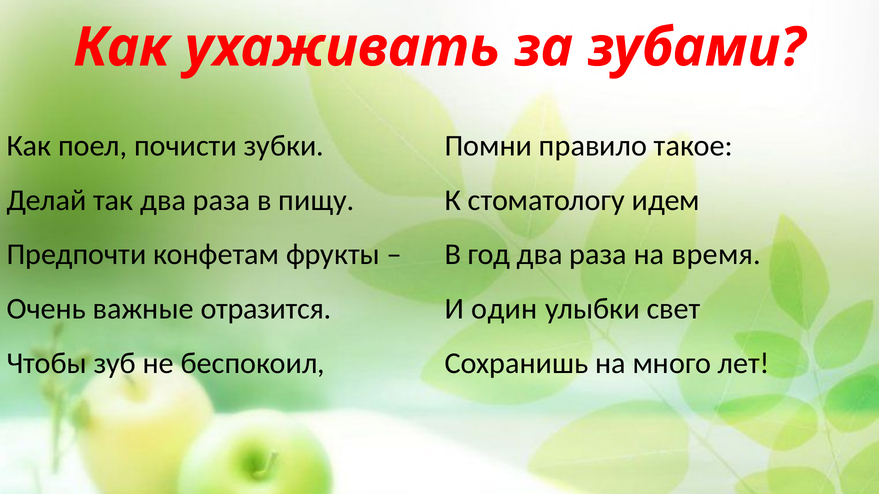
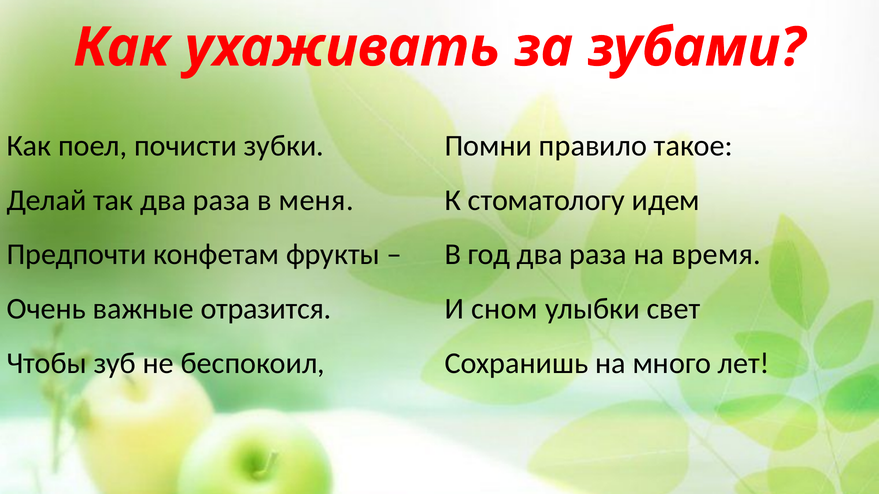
пищу: пищу -> меня
один: один -> сном
